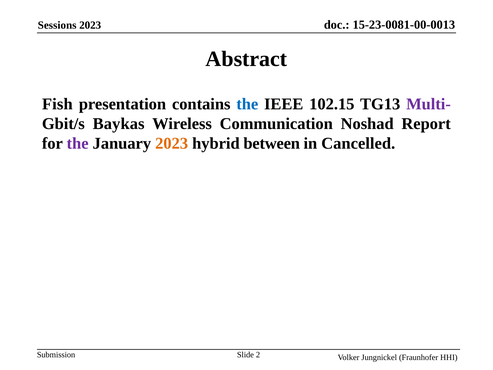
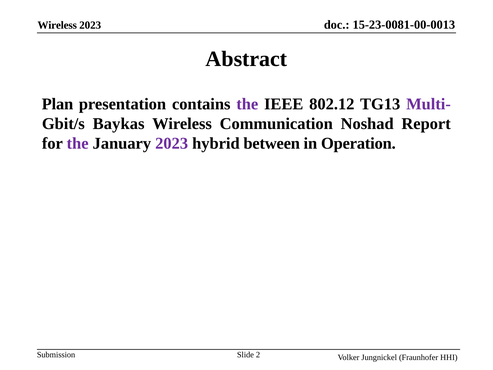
Sessions at (57, 25): Sessions -> Wireless
Fish: Fish -> Plan
the at (247, 104) colour: blue -> purple
102.15: 102.15 -> 802.12
2023 at (172, 143) colour: orange -> purple
Cancelled: Cancelled -> Operation
